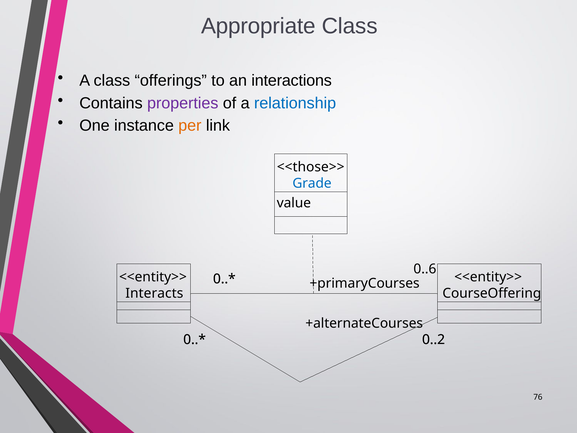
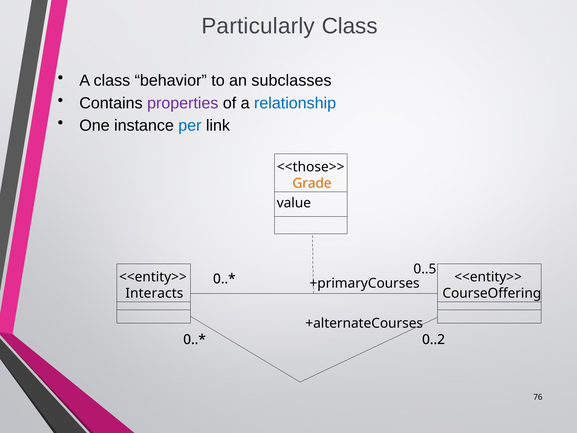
Appropriate: Appropriate -> Particularly
offerings: offerings -> behavior
interactions: interactions -> subclasses
per colour: orange -> blue
Grade colour: blue -> orange
0..6: 0..6 -> 0..5
